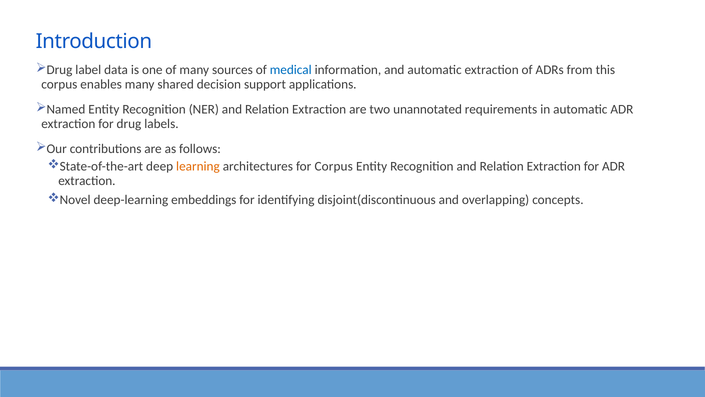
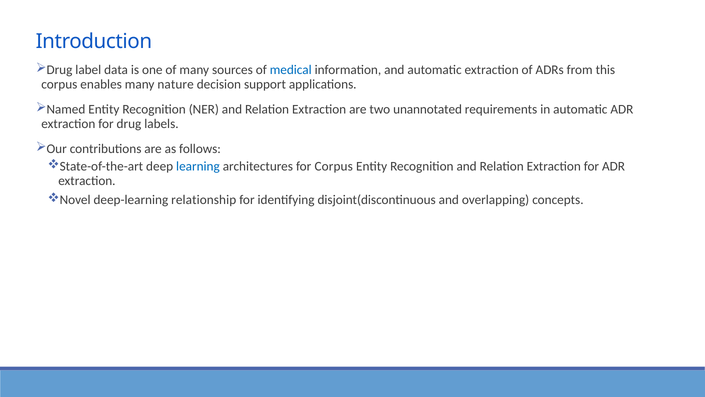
shared: shared -> nature
learning colour: orange -> blue
embeddings: embeddings -> relationship
